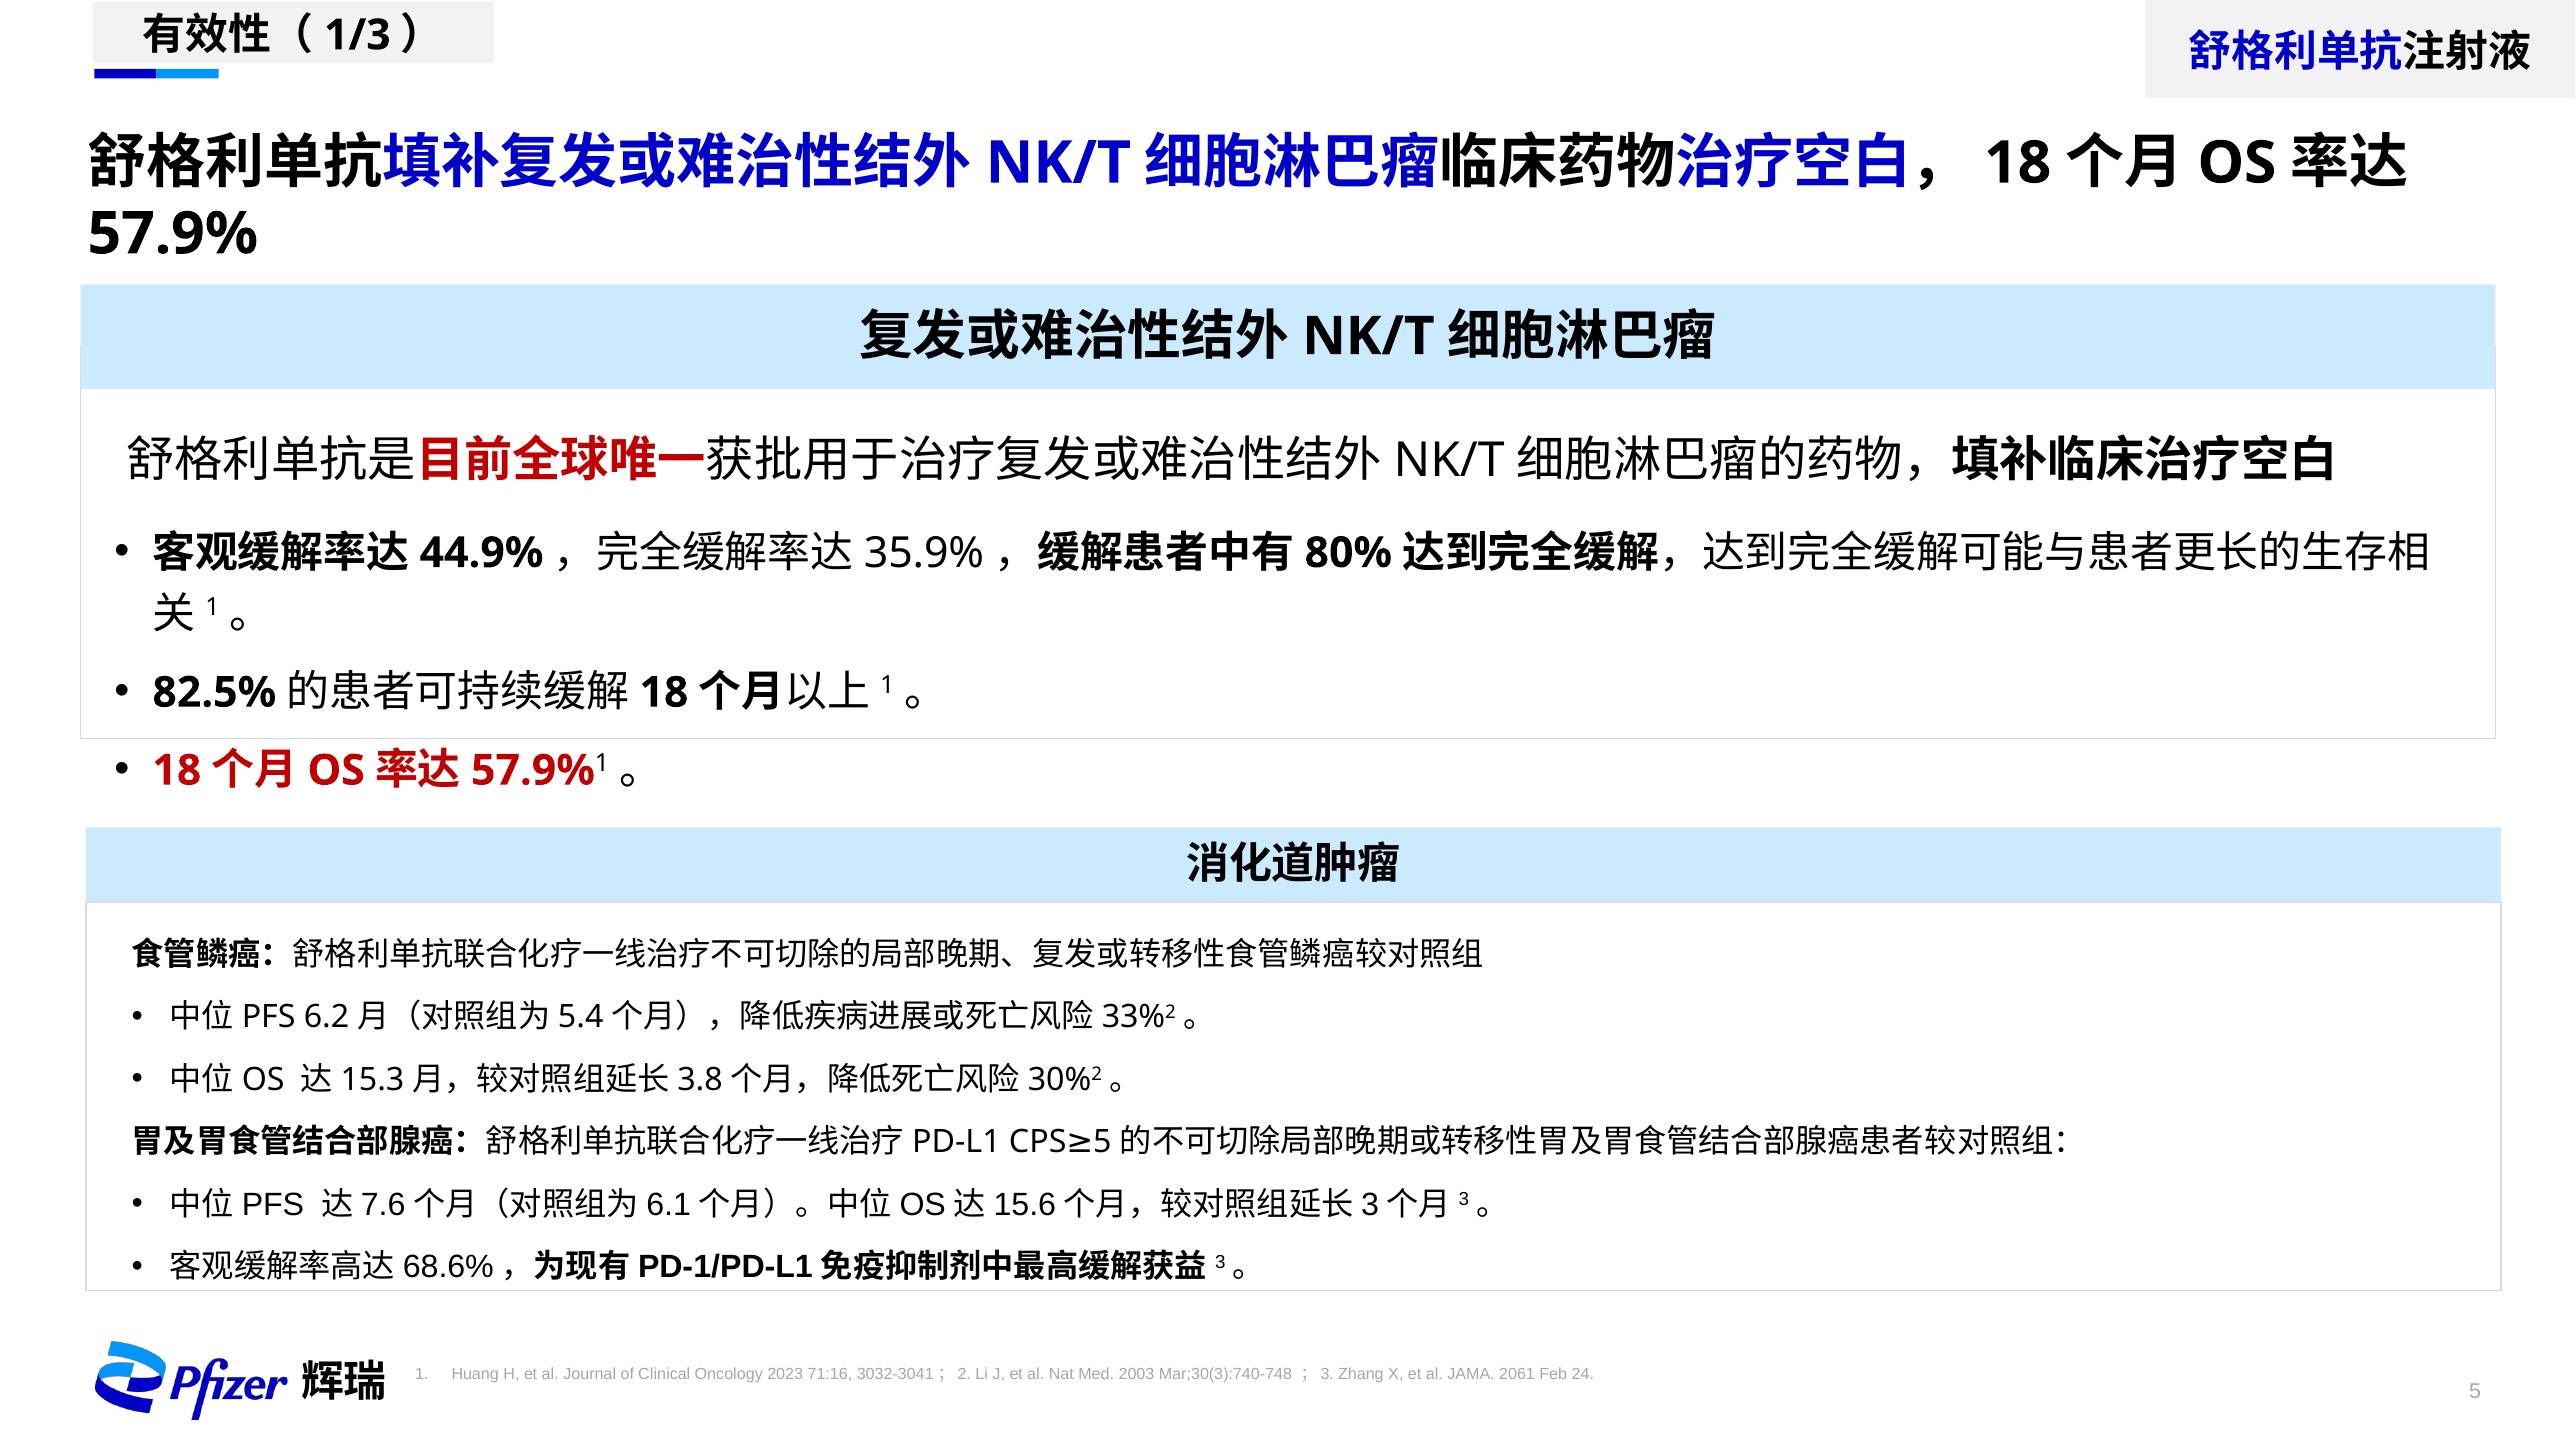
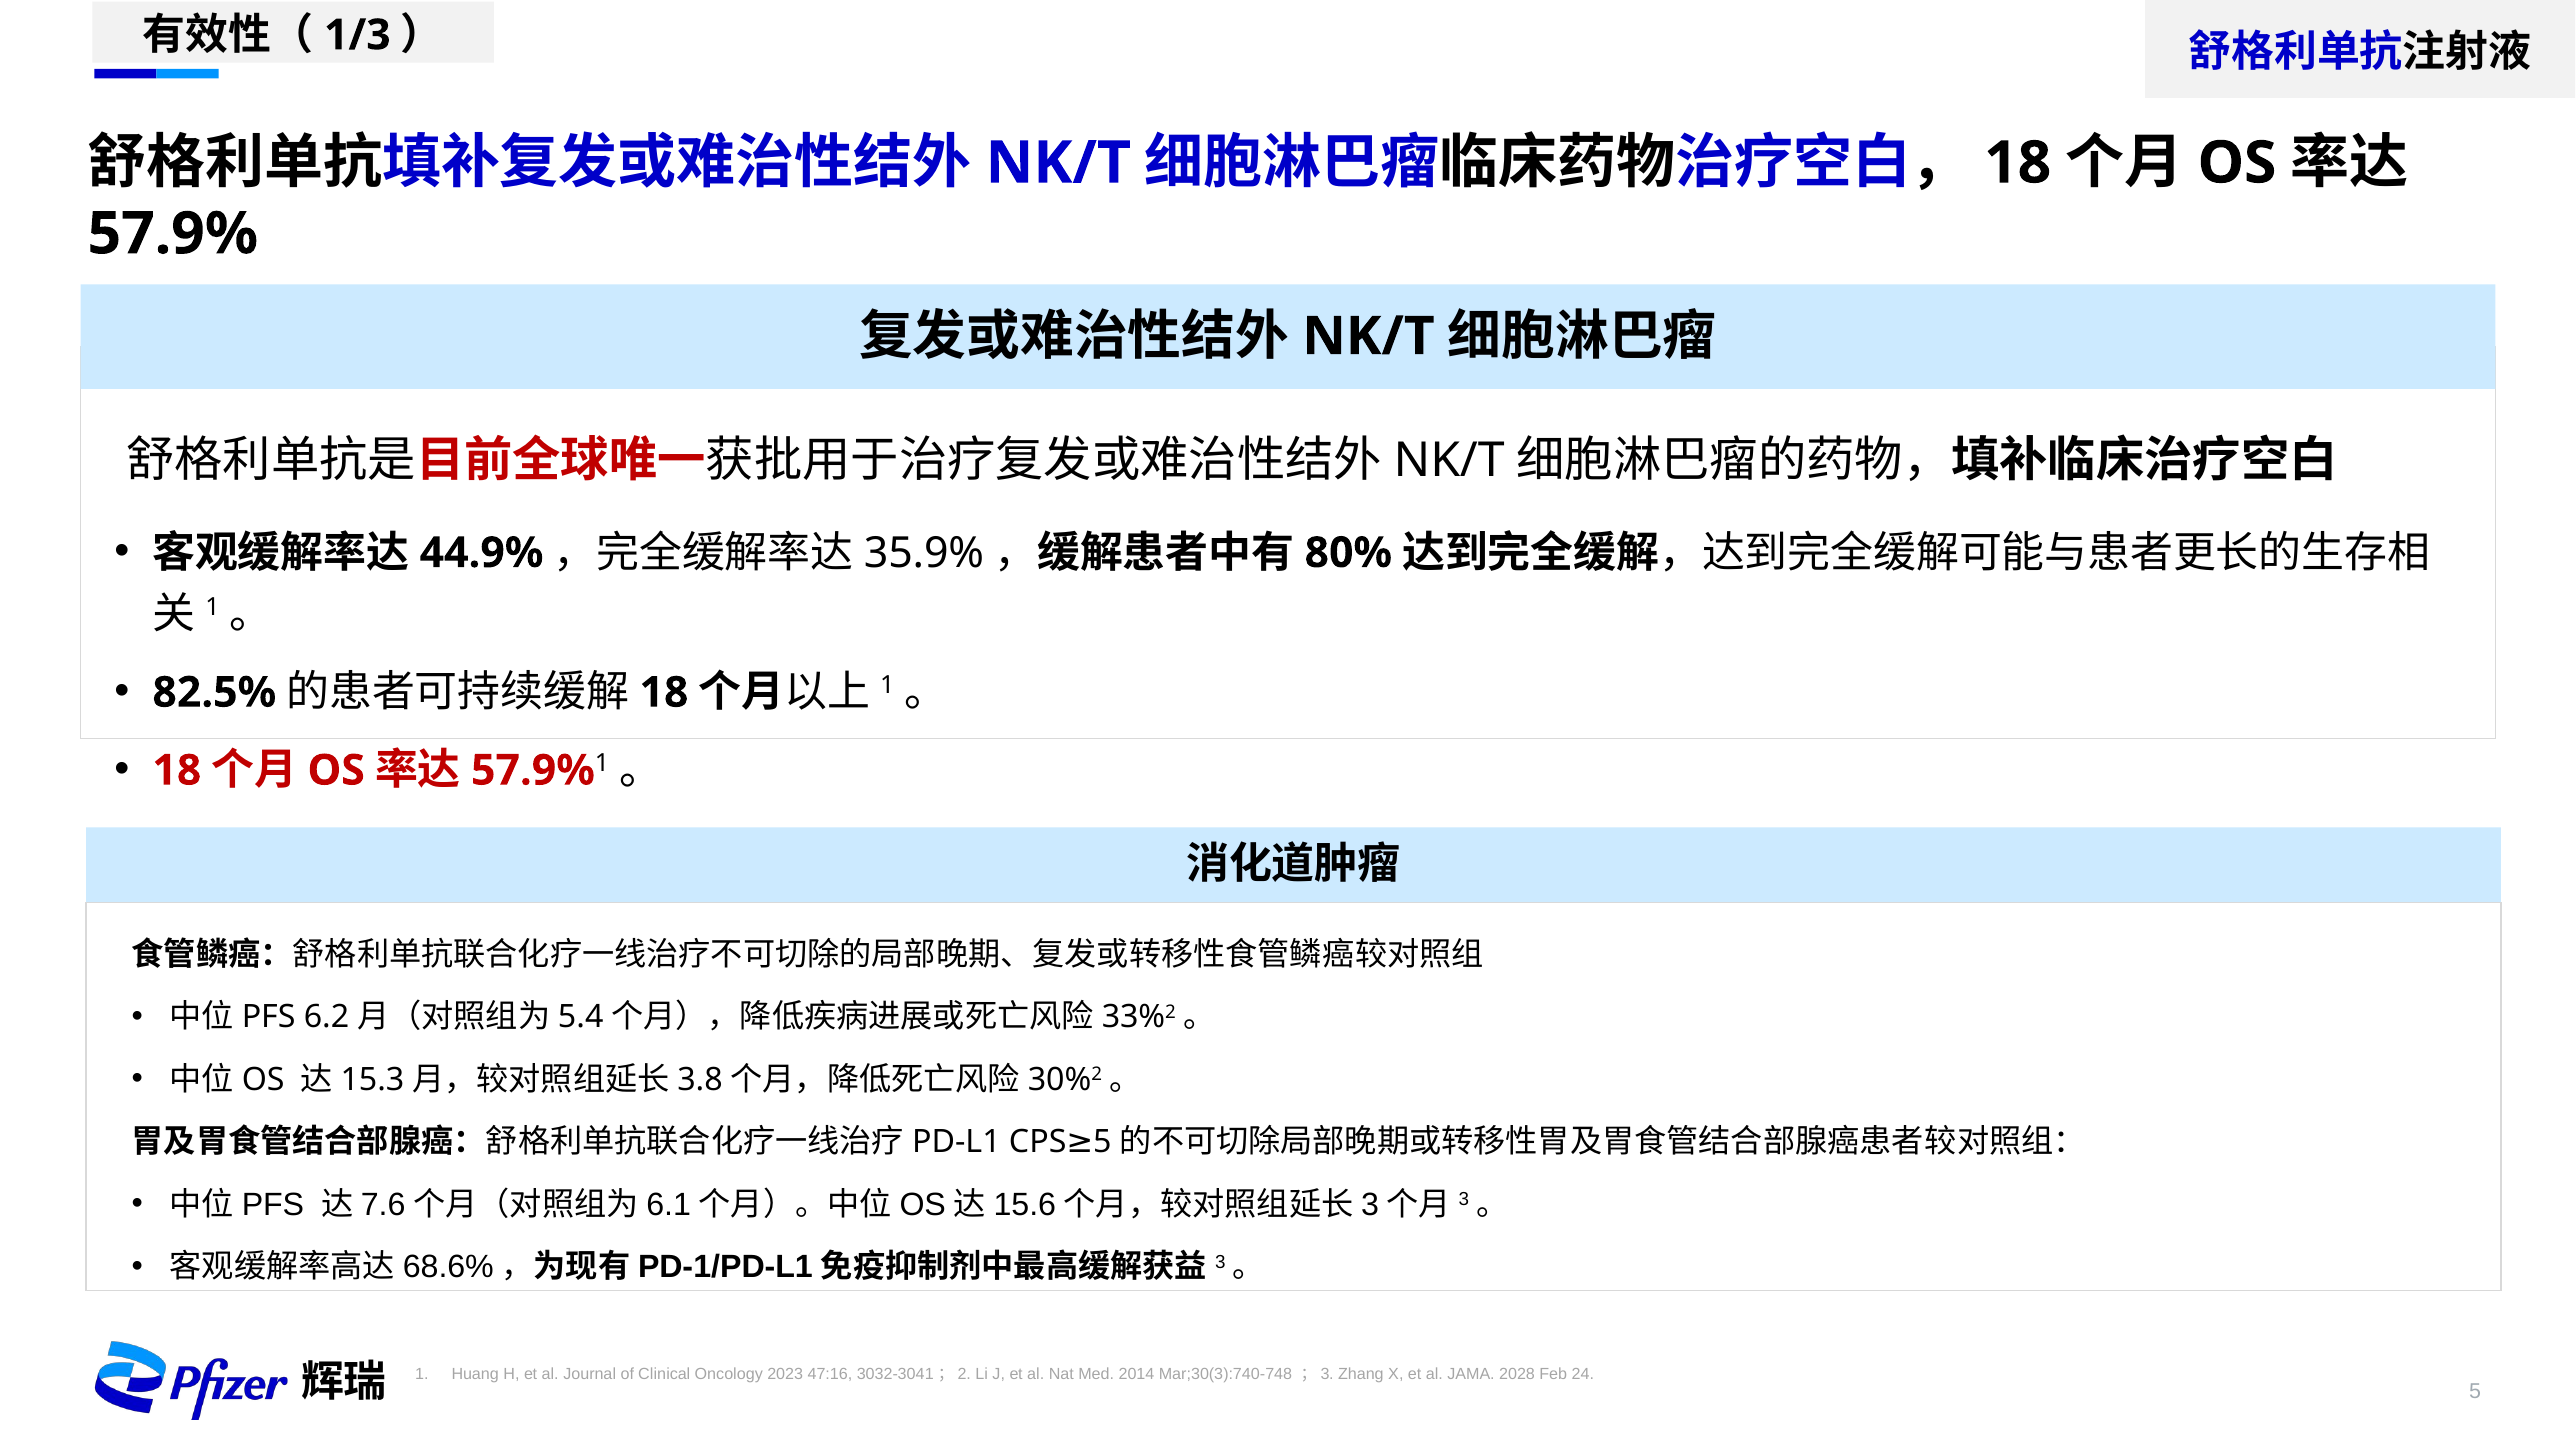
71:16: 71:16 -> 47:16
2003: 2003 -> 2014
2061: 2061 -> 2028
